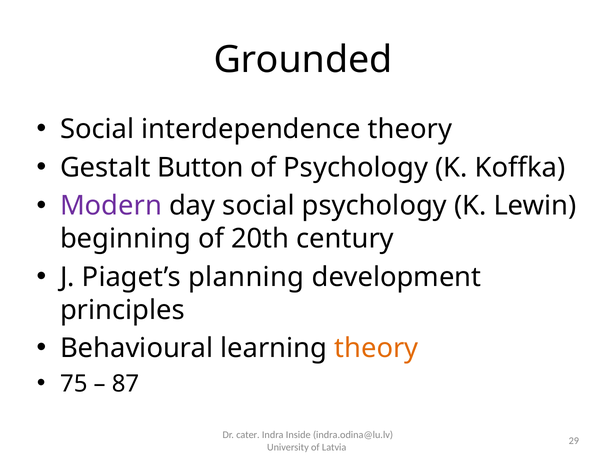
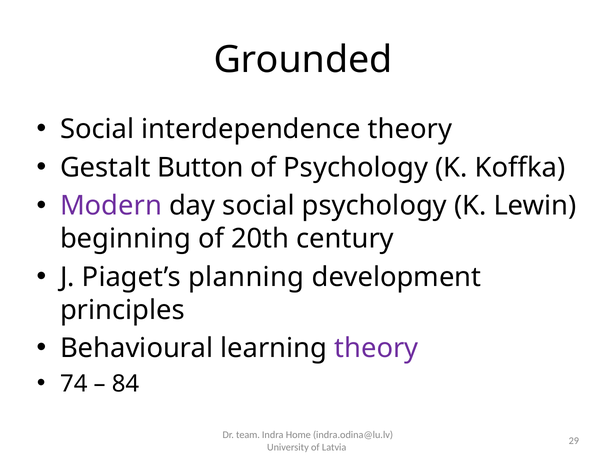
theory at (376, 348) colour: orange -> purple
75: 75 -> 74
87: 87 -> 84
cater: cater -> team
Inside: Inside -> Home
